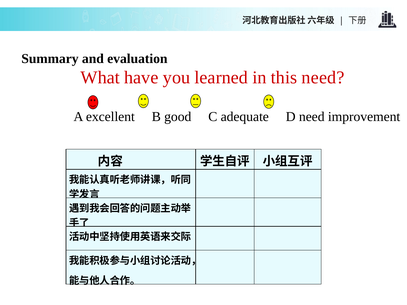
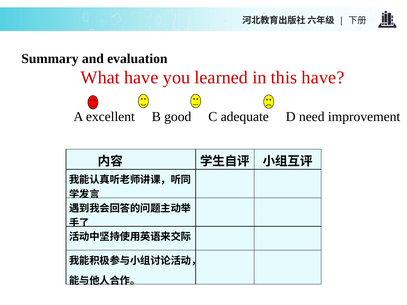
this need: need -> have
